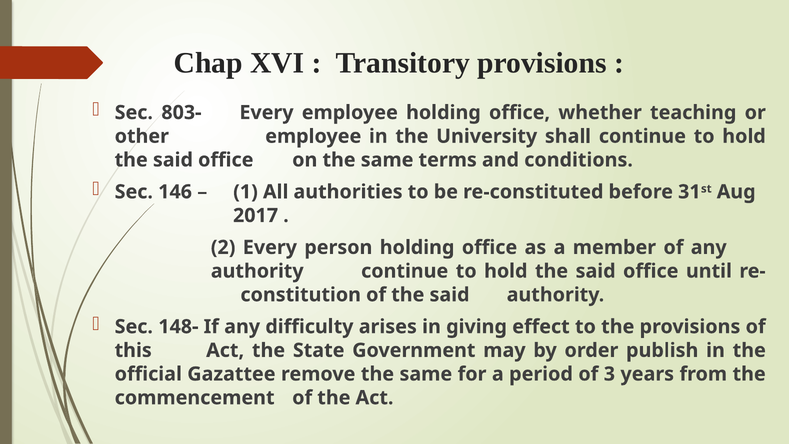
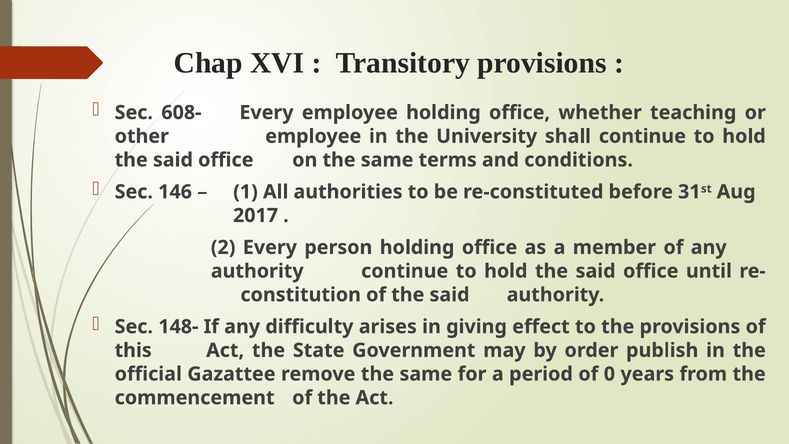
803-: 803- -> 608-
3: 3 -> 0
